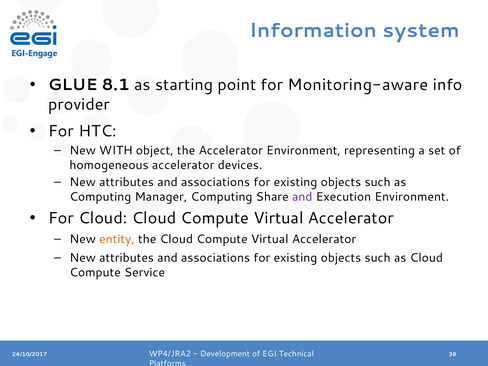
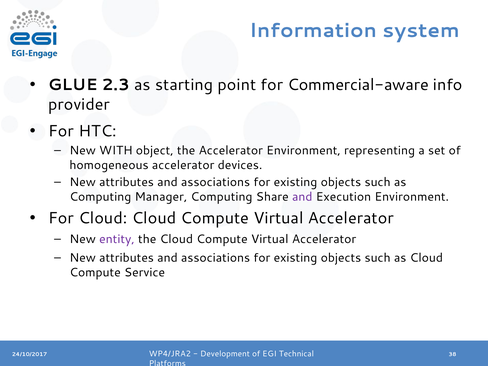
8.1: 8.1 -> 2.3
Monitoring-aware: Monitoring-aware -> Commercial-aware
entity colour: orange -> purple
